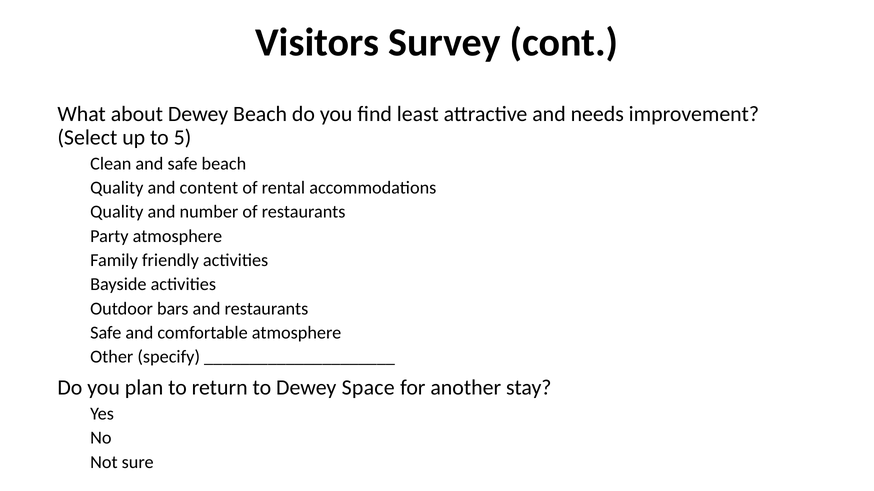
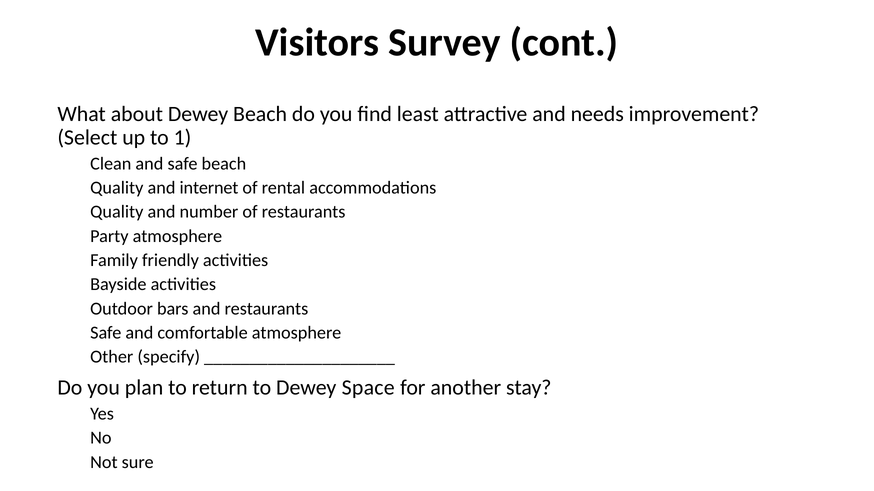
5: 5 -> 1
content: content -> internet
